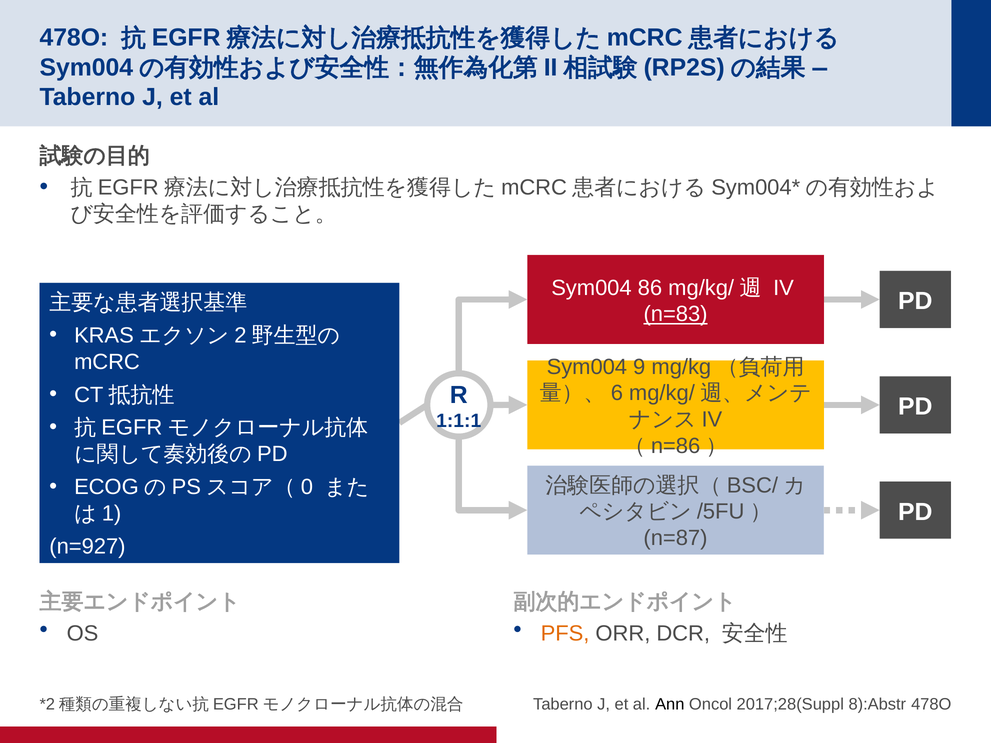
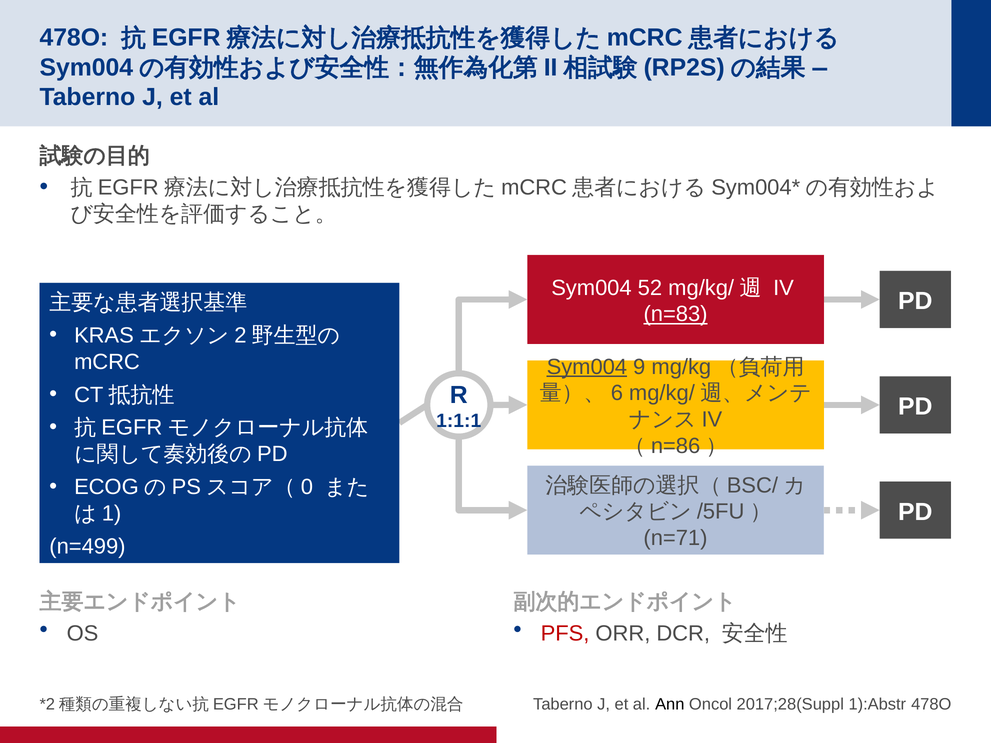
86: 86 -> 52
Sym004 at (587, 367) underline: none -> present
n=87: n=87 -> n=71
n=927: n=927 -> n=499
PFS colour: orange -> red
8):Abstr: 8):Abstr -> 1):Abstr
